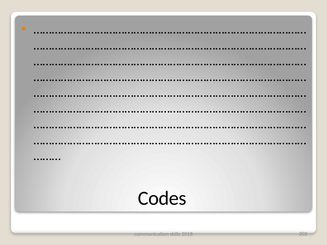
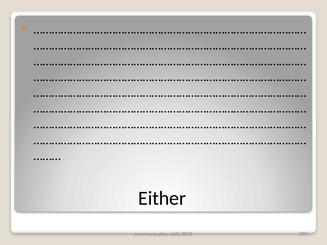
Codes: Codes -> Either
